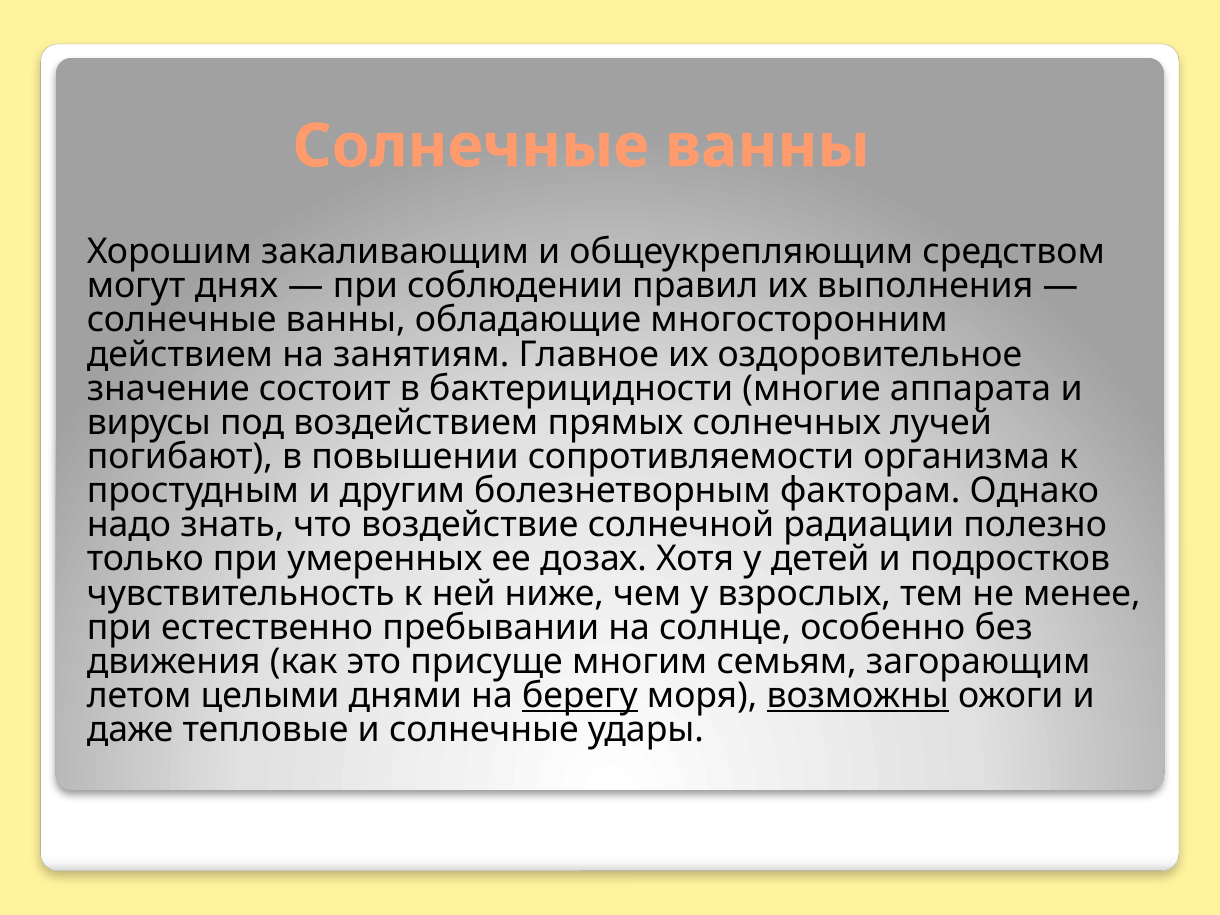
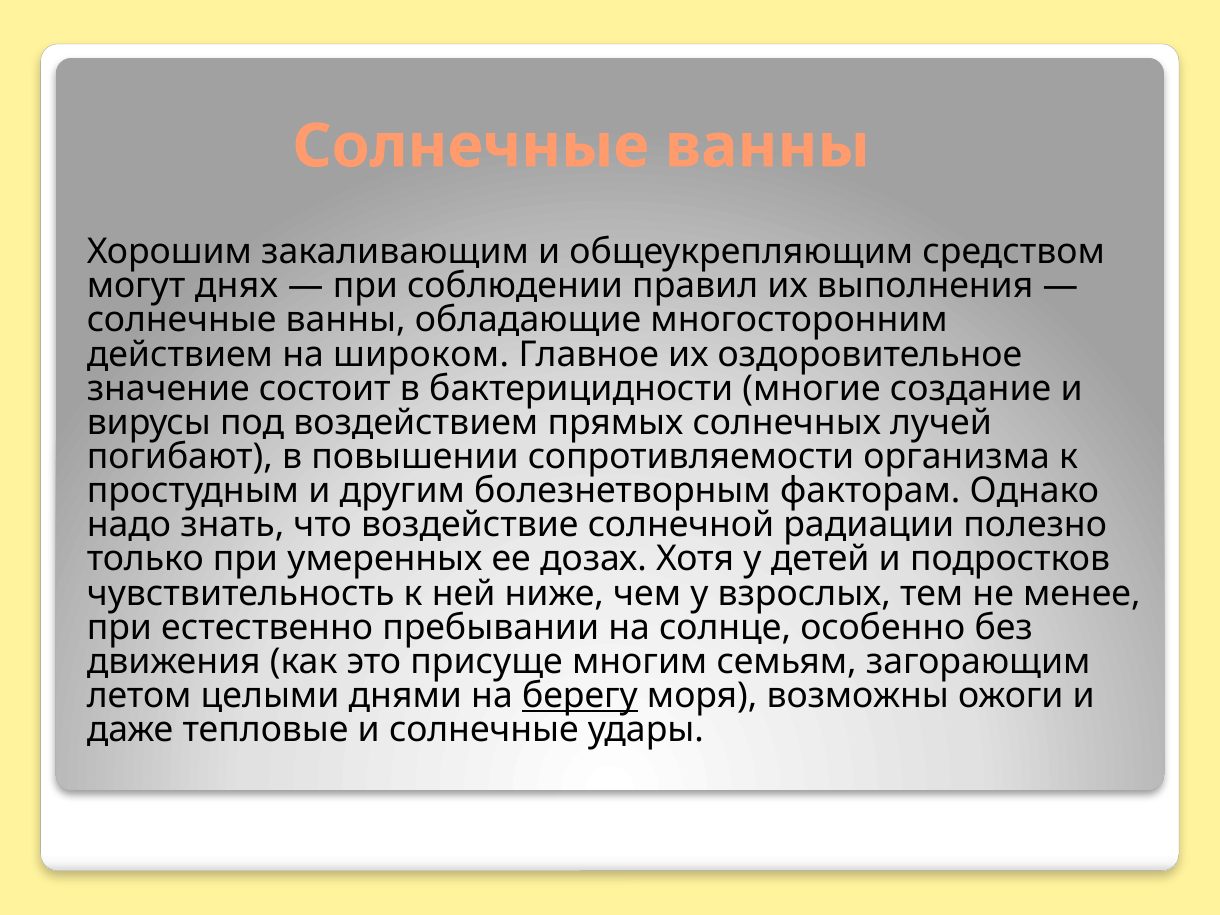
занятиям: занятиям -> широком
аппарата: аппарата -> создание
возможны underline: present -> none
